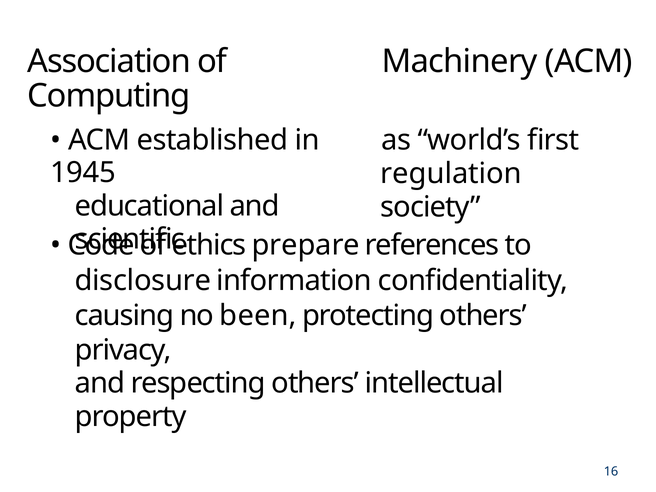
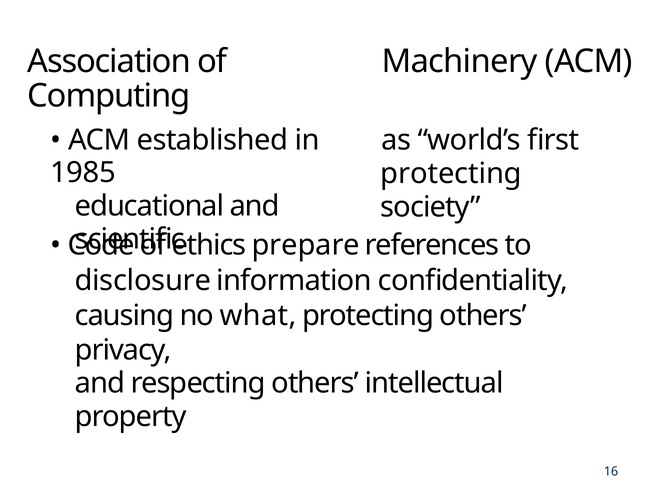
1945: 1945 -> 1985
regulation at (451, 174): regulation -> protecting
been: been -> what
